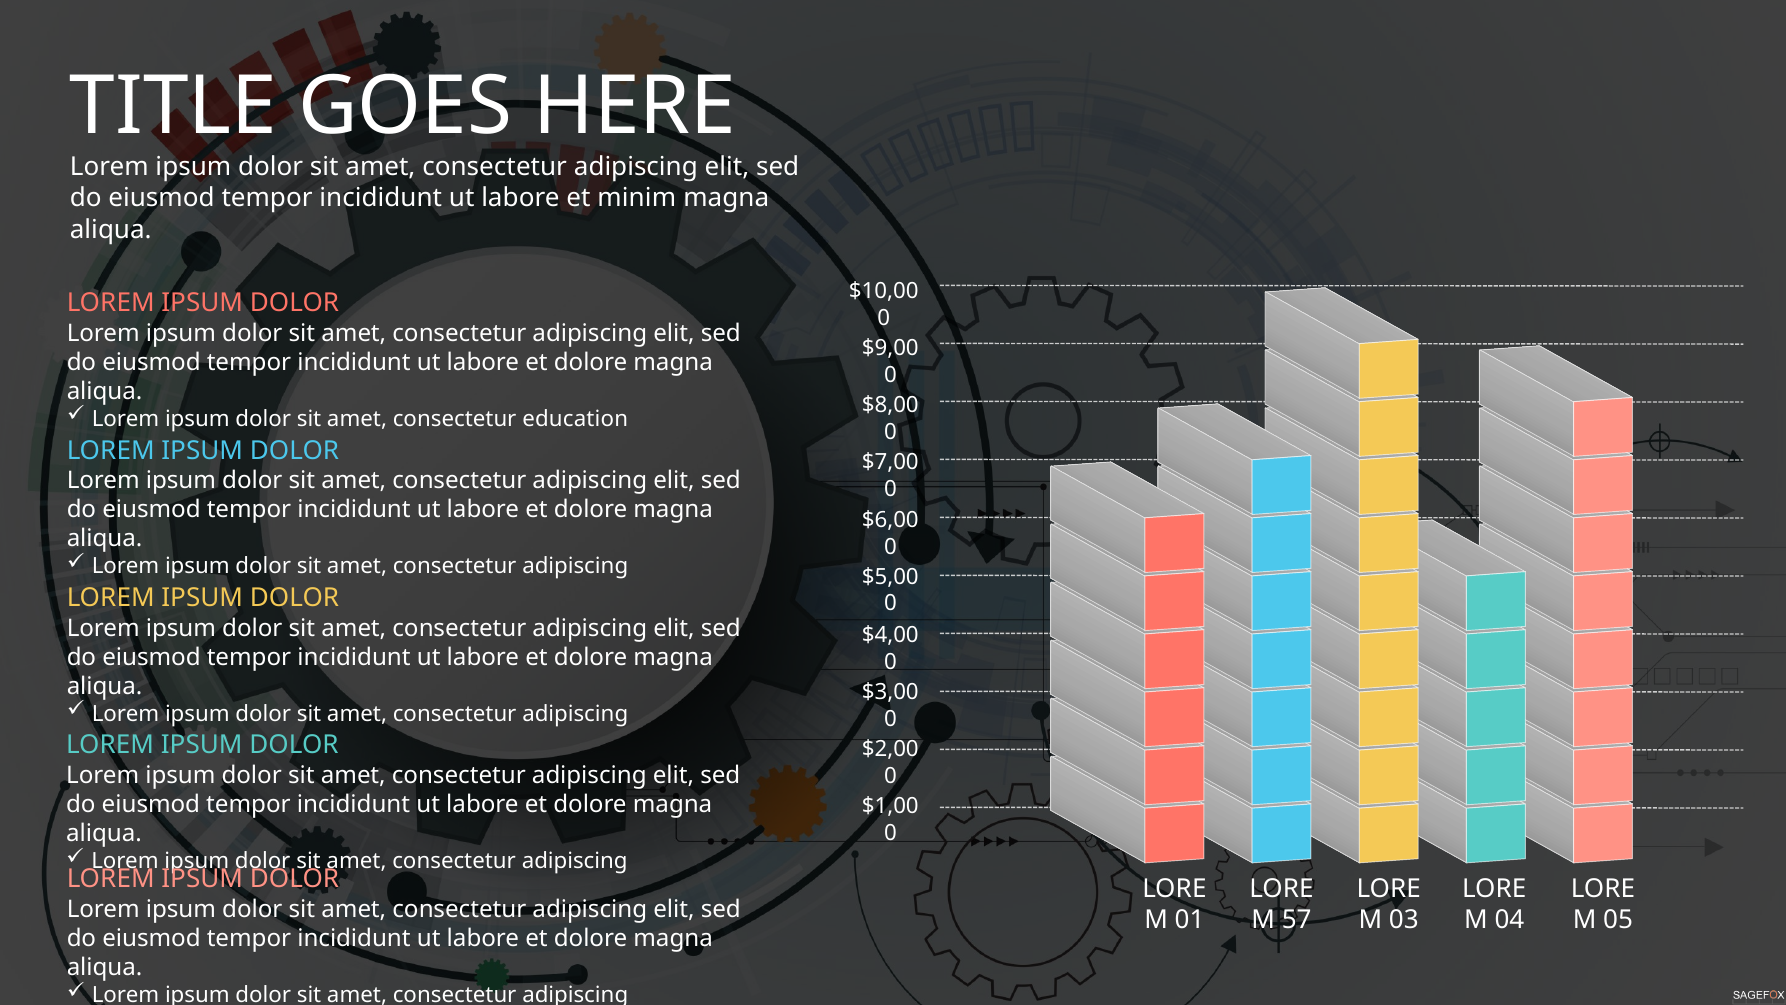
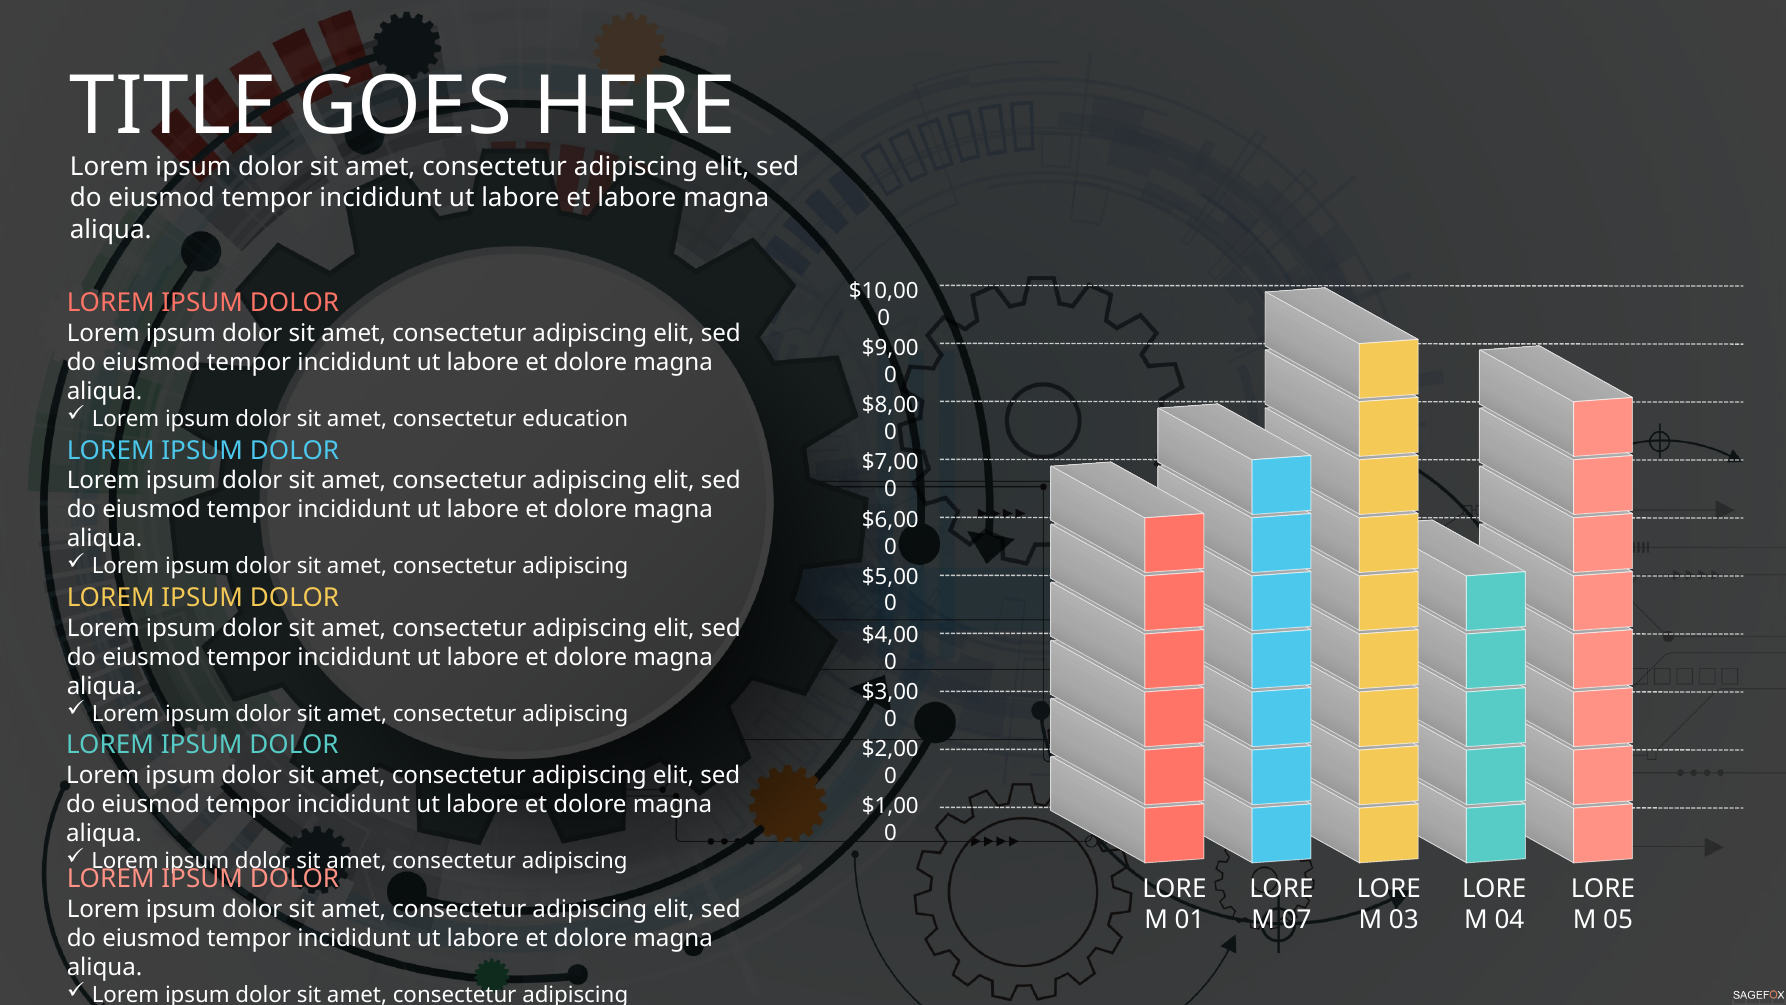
et minim: minim -> labore
57: 57 -> 07
